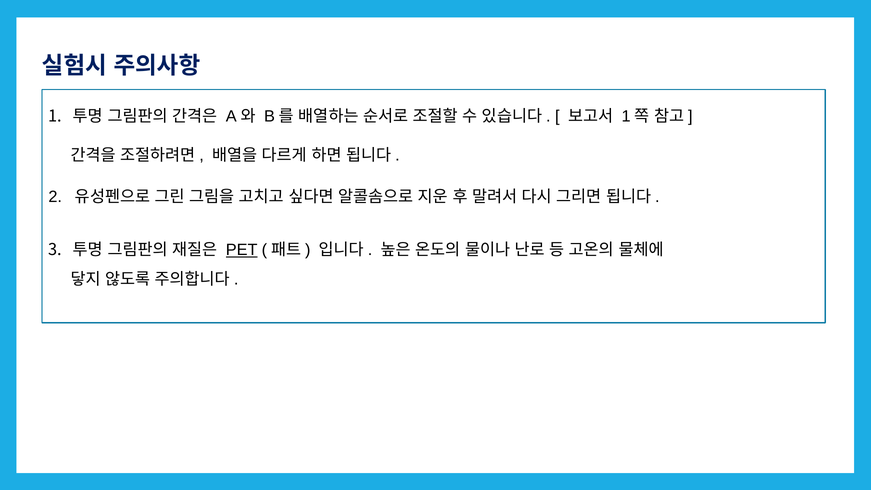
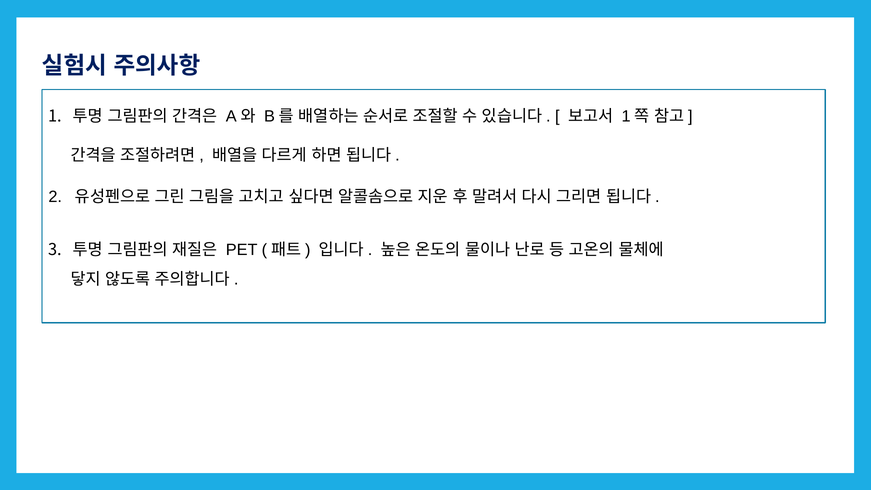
PET underline: present -> none
